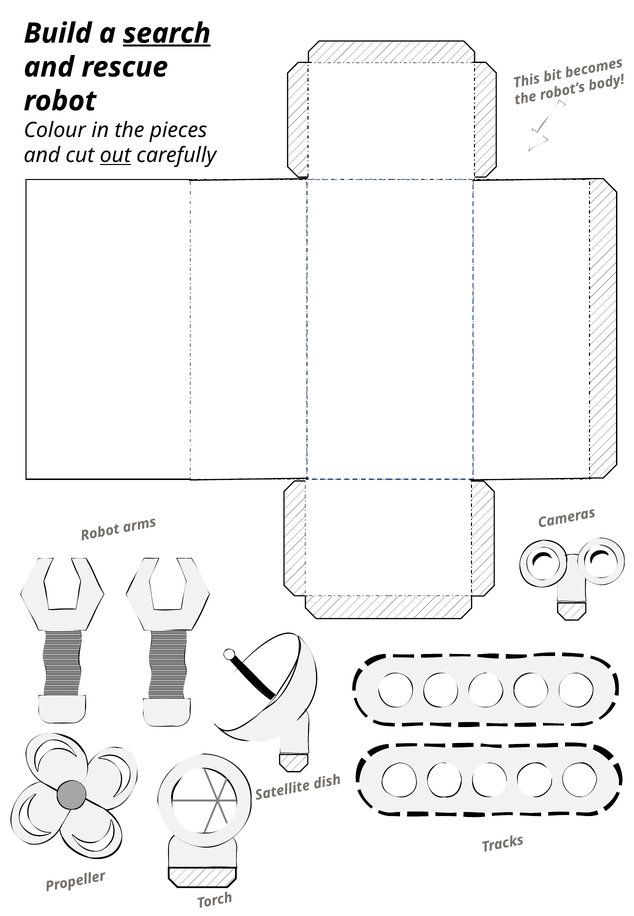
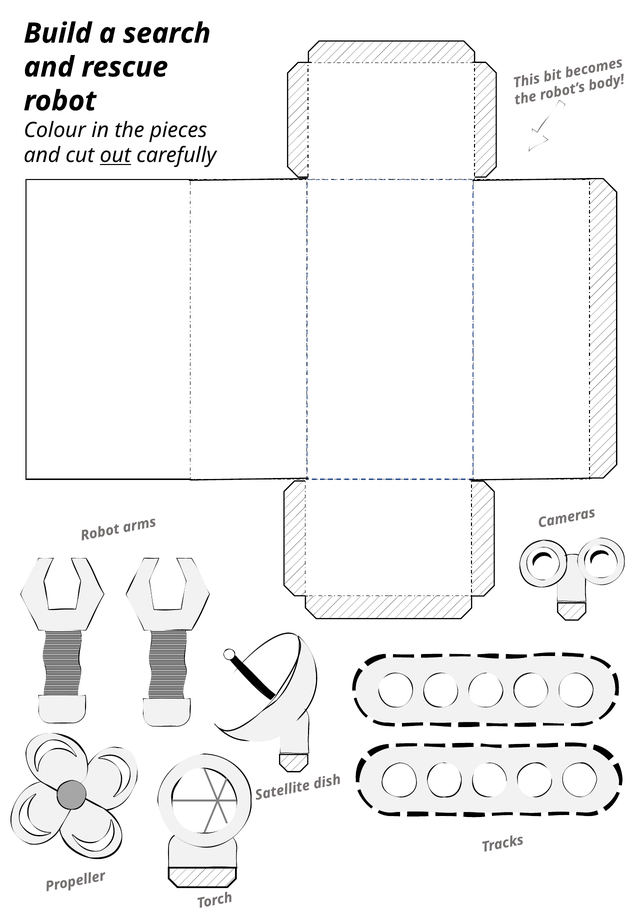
search underline: present -> none
